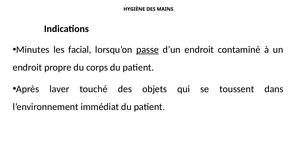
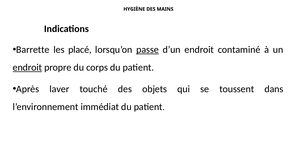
Minutes: Minutes -> Barrette
facial: facial -> placé
endroit at (27, 67) underline: none -> present
